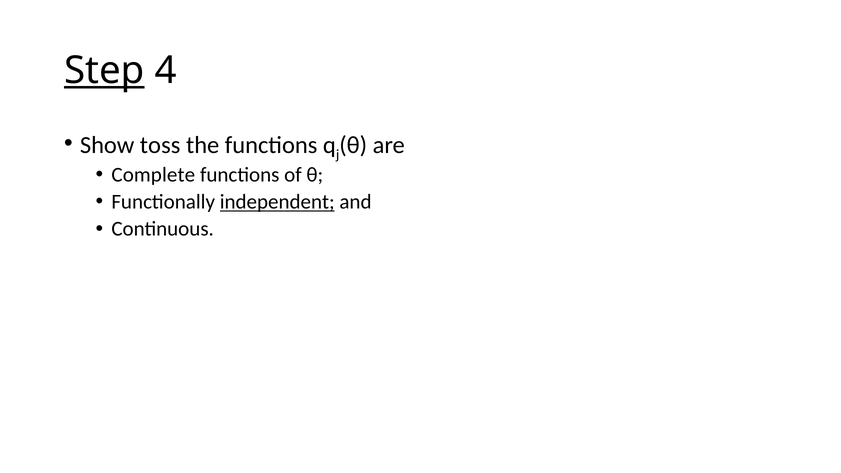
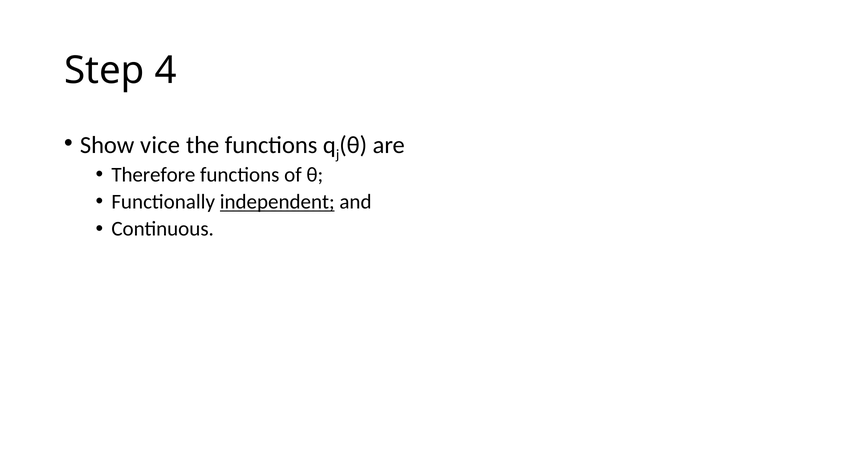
Step underline: present -> none
toss: toss -> vice
Complete: Complete -> Therefore
